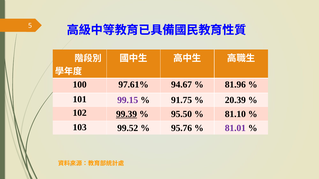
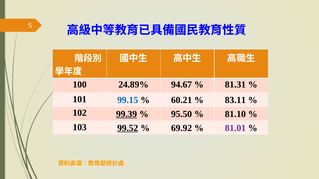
97.61%: 97.61% -> 24.89%
81.96: 81.96 -> 81.31
99.15 colour: purple -> blue
91.75: 91.75 -> 60.21
20.39: 20.39 -> 83.11
99.52 underline: none -> present
95.76: 95.76 -> 69.92
